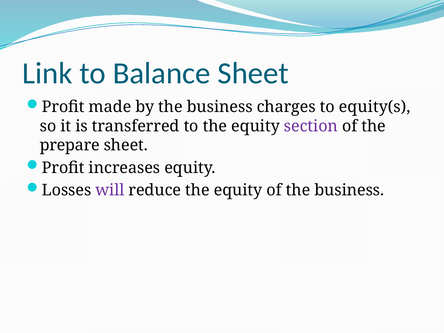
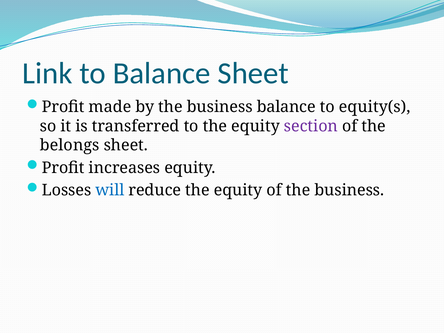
business charges: charges -> balance
prepare: prepare -> belongs
will colour: purple -> blue
